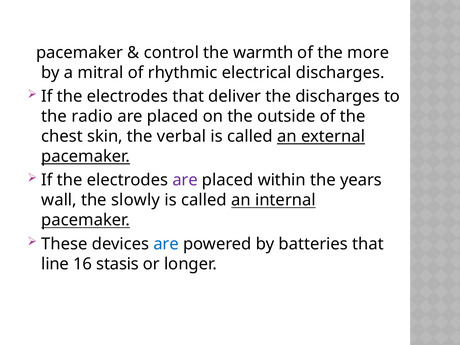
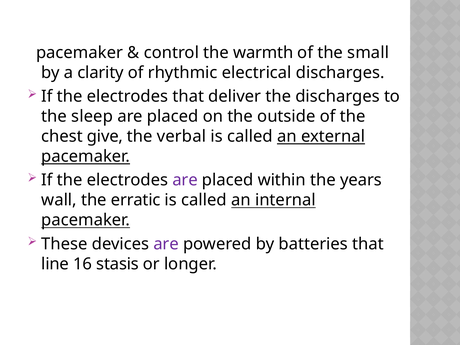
more: more -> small
mitral: mitral -> clarity
radio: radio -> sleep
skin: skin -> give
slowly: slowly -> erratic
are at (166, 244) colour: blue -> purple
